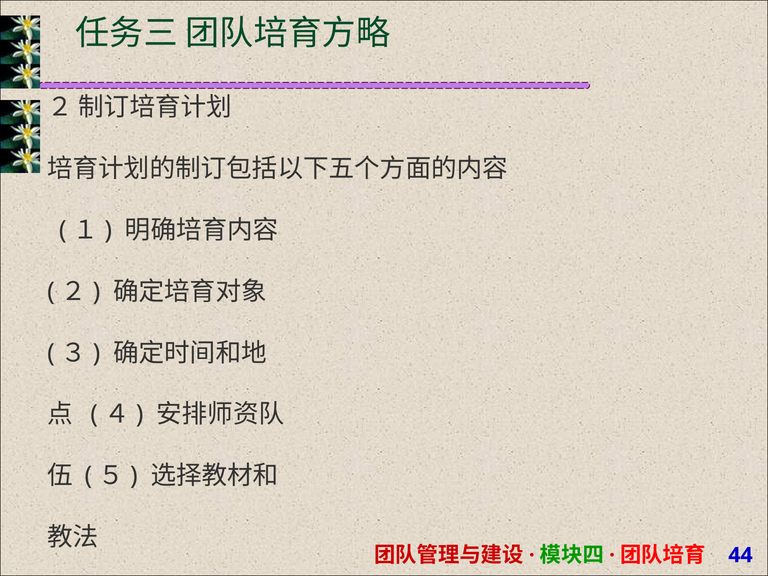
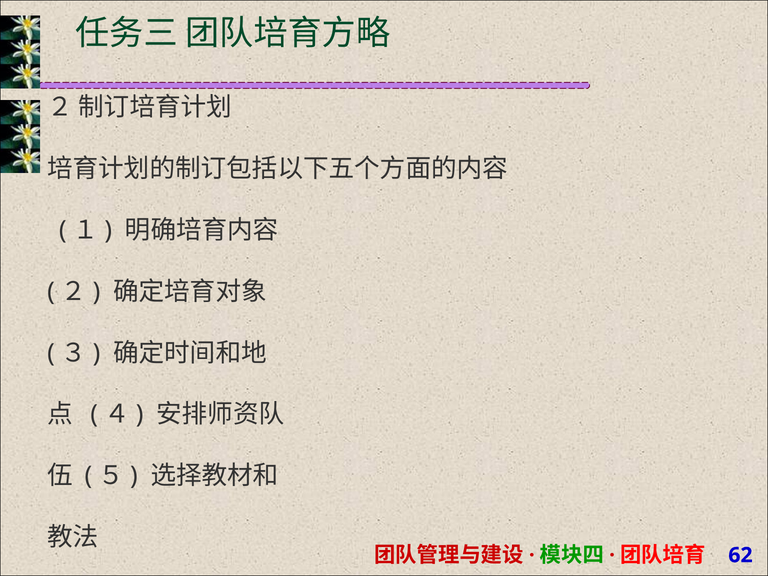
44: 44 -> 62
